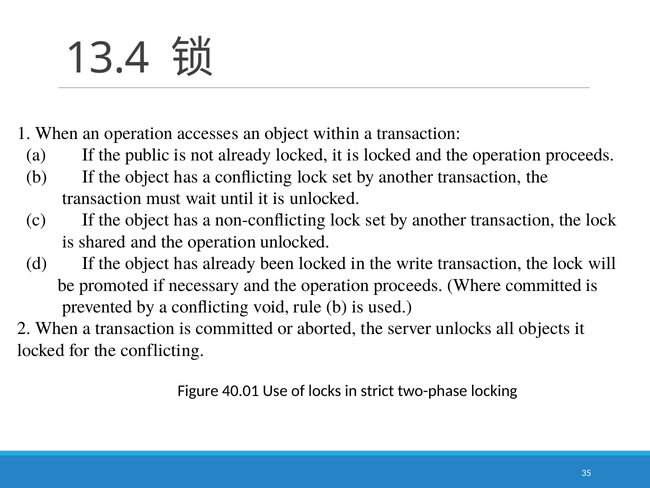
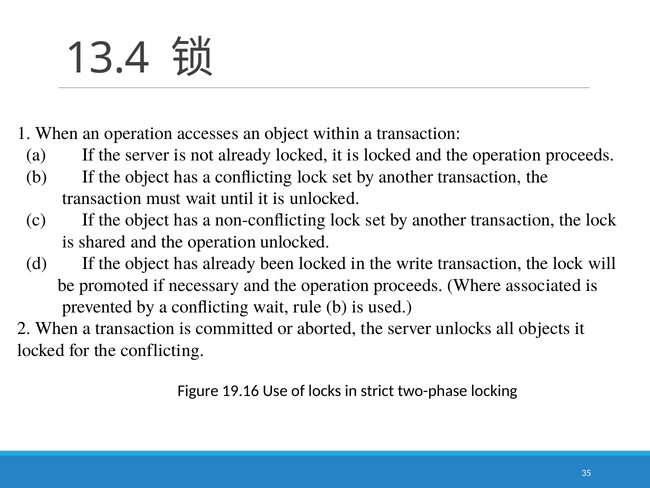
If the public: public -> server
Where committed: committed -> associated
conflicting void: void -> wait
40.01: 40.01 -> 19.16
